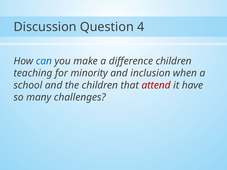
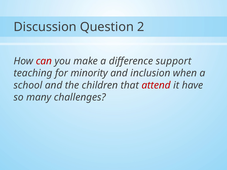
4: 4 -> 2
can colour: blue -> red
difference children: children -> support
